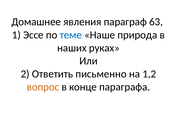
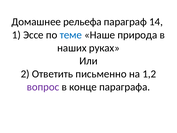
явления: явления -> рельефа
63: 63 -> 14
вопрос colour: orange -> purple
